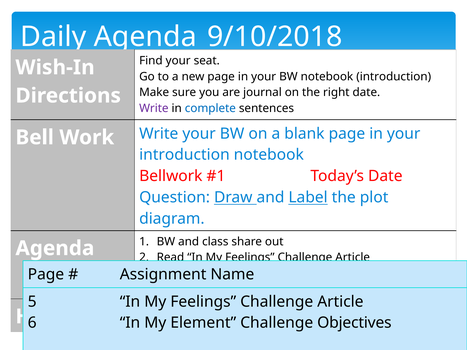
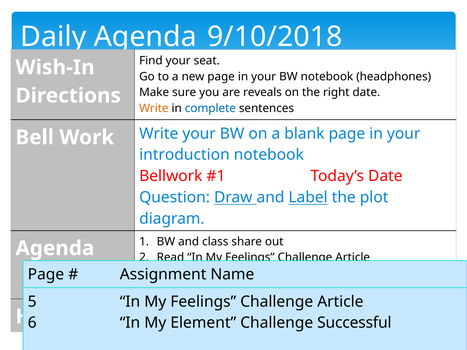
notebook introduction: introduction -> headphones
journal: journal -> reveals
Write at (154, 108) colour: purple -> orange
Objectives: Objectives -> Successful
